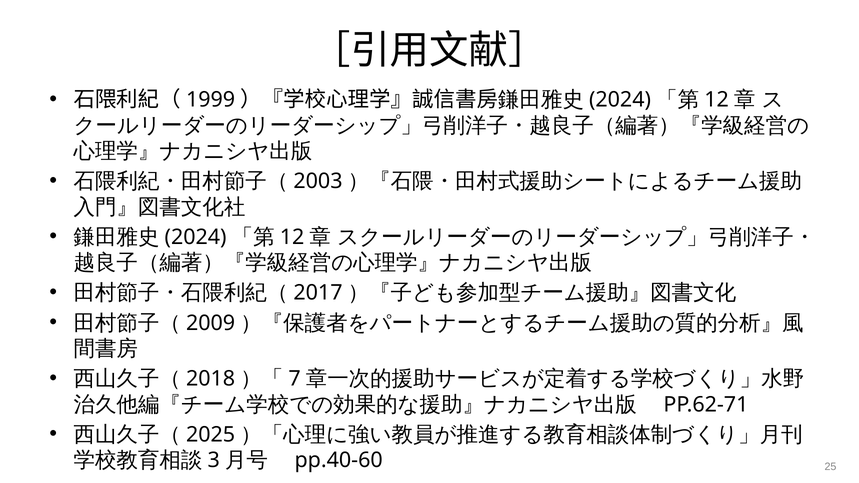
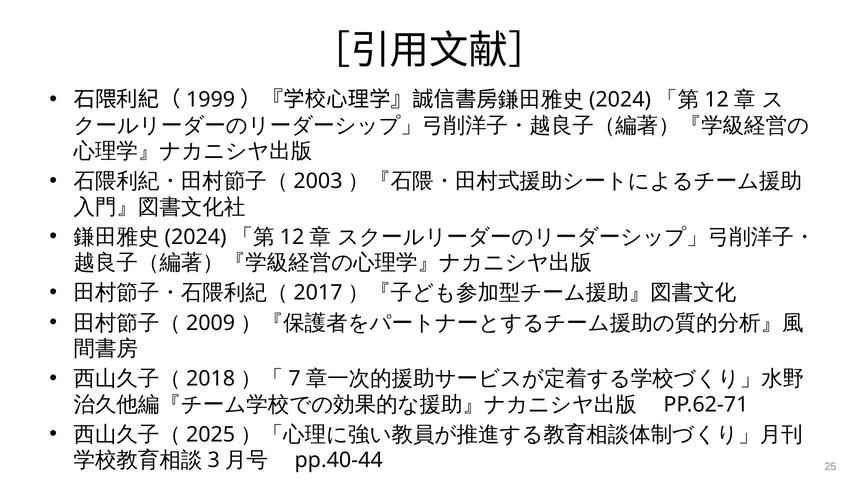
pp.40-60: pp.40-60 -> pp.40-44
